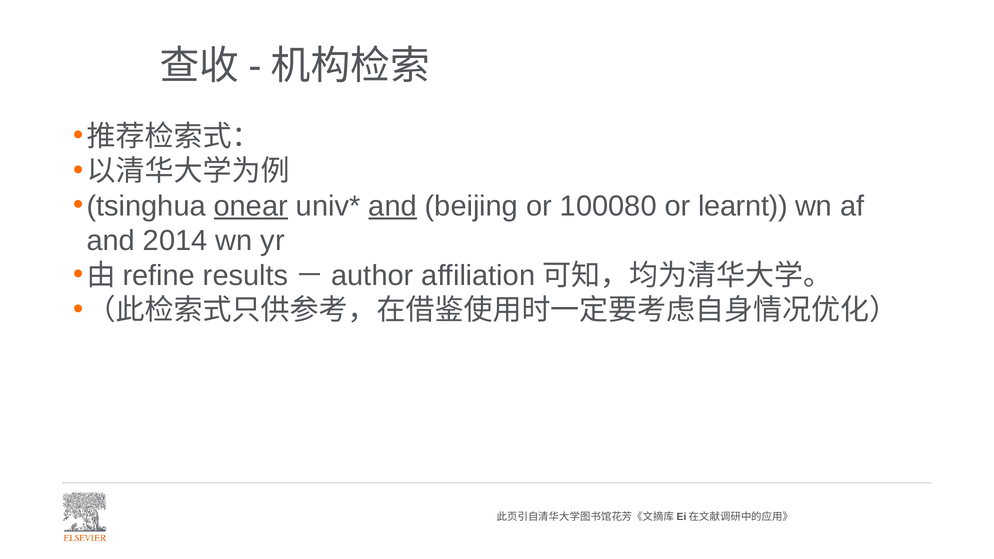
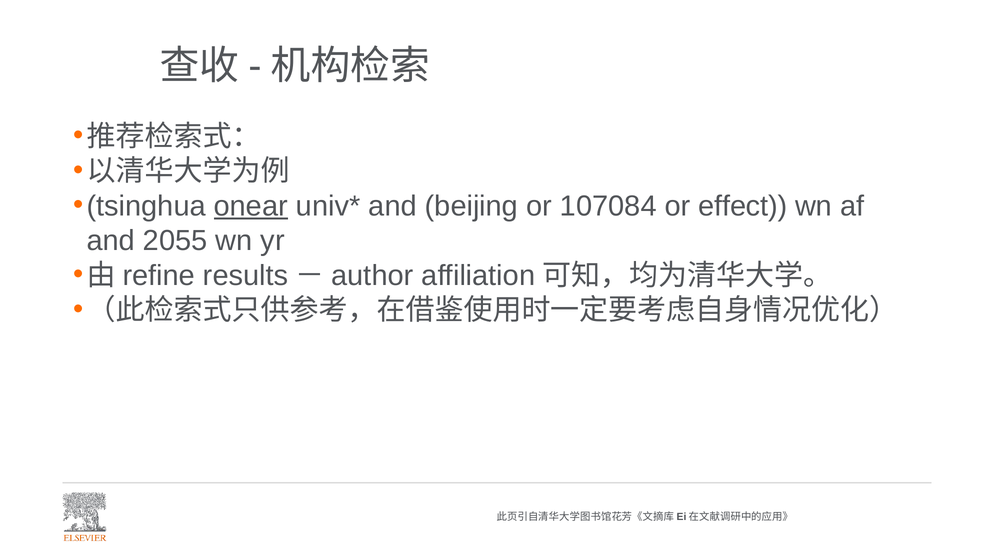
and at (393, 206) underline: present -> none
100080: 100080 -> 107084
learnt: learnt -> effect
2014: 2014 -> 2055
